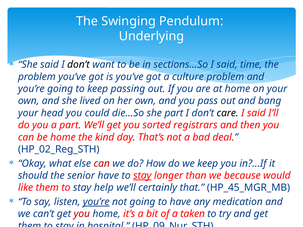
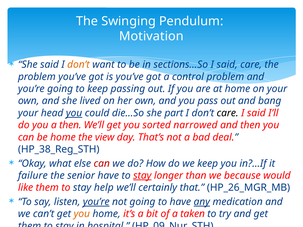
Underlying: Underlying -> Motivation
don’t at (78, 65) colour: black -> orange
said time: time -> care
culture: culture -> control
you at (74, 113) underline: none -> present
a part: part -> then
registrars: registrars -> narrowed
kind: kind -> view
HP_02_Reg_STH: HP_02_Reg_STH -> HP_38_Reg_STH
should: should -> failure
HP_45_MGR_MB: HP_45_MGR_MB -> HP_26_MGR_MB
any underline: none -> present
you at (82, 214) colour: red -> orange
